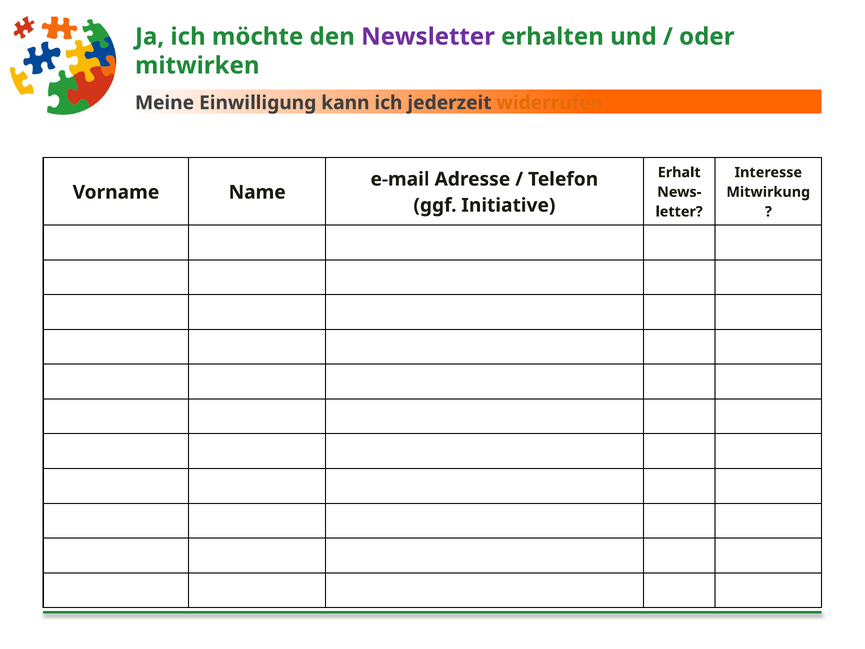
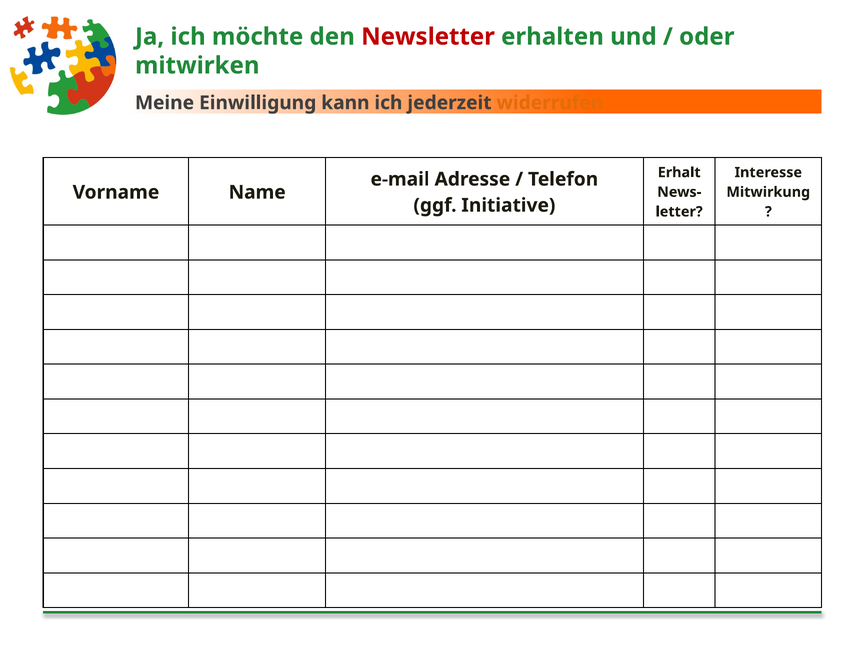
Newsletter colour: purple -> red
